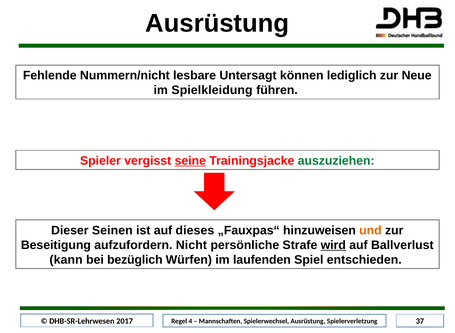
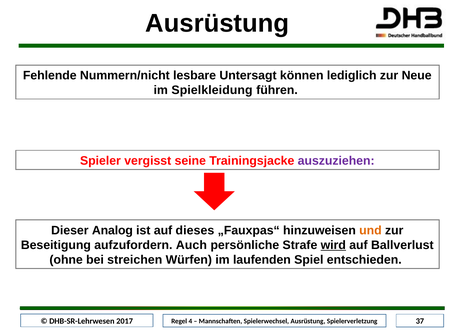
seine underline: present -> none
auszuziehen colour: green -> purple
Seinen: Seinen -> Analog
Nicht: Nicht -> Auch
kann: kann -> ohne
bezüglich: bezüglich -> streichen
